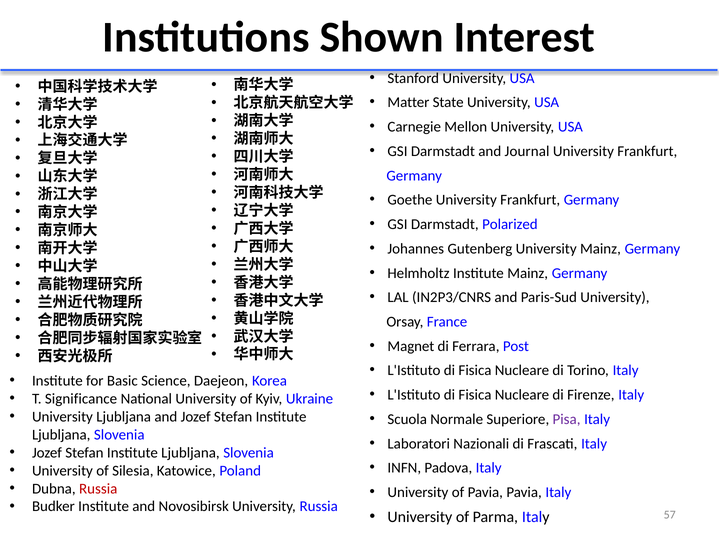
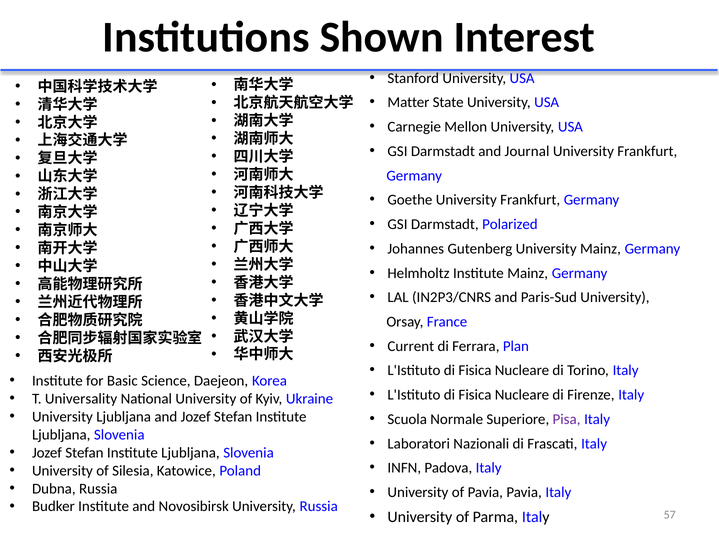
Magnet: Magnet -> Current
Post: Post -> Plan
Significance: Significance -> Universality
Russia at (98, 489) colour: red -> black
